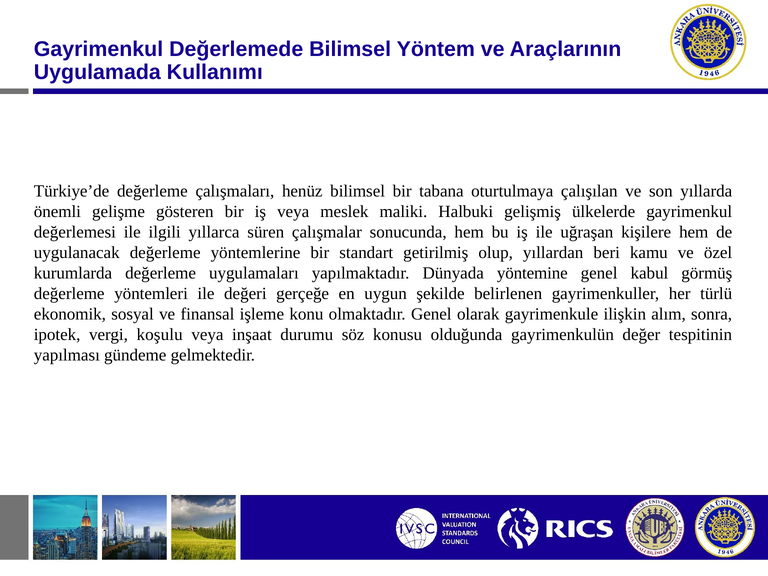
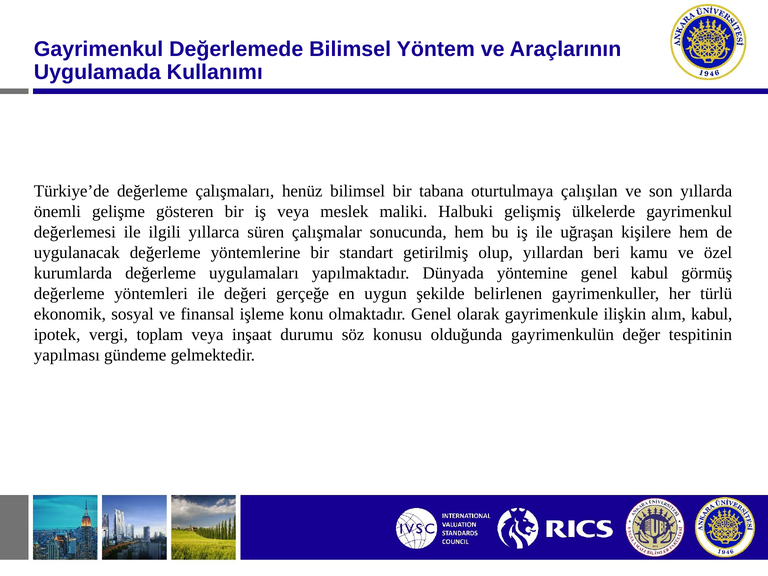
alım sonra: sonra -> kabul
koşulu: koşulu -> toplam
